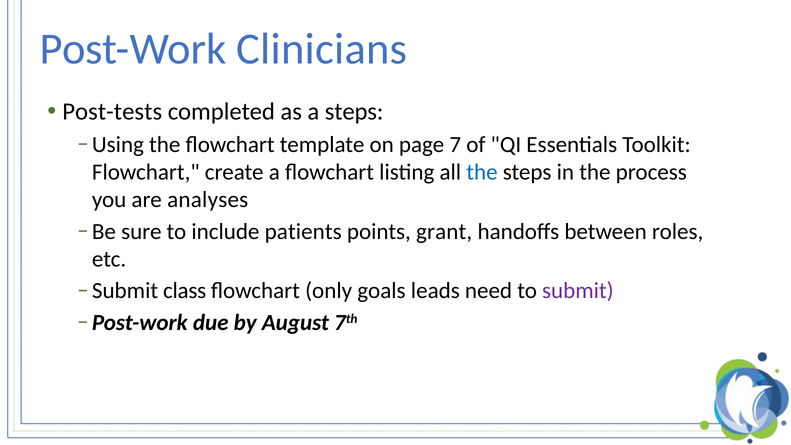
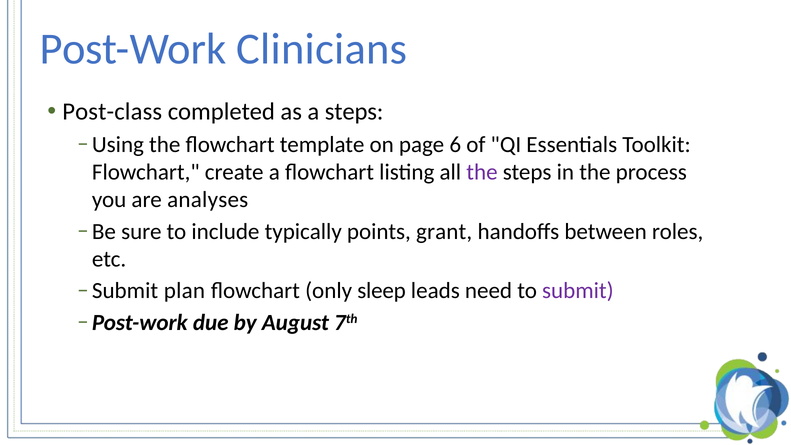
Post-tests: Post-tests -> Post-class
7: 7 -> 6
the at (482, 172) colour: blue -> purple
patients: patients -> typically
class: class -> plan
goals: goals -> sleep
